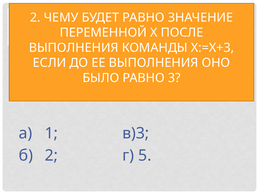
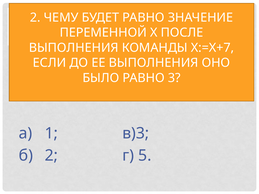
Х:=Х+3: Х:=Х+3 -> Х:=Х+7
